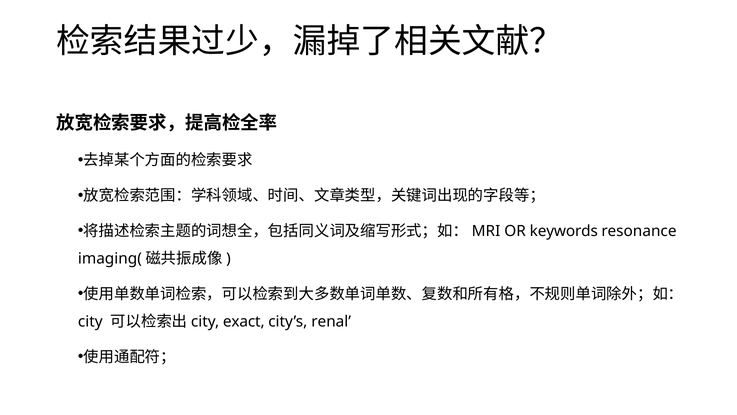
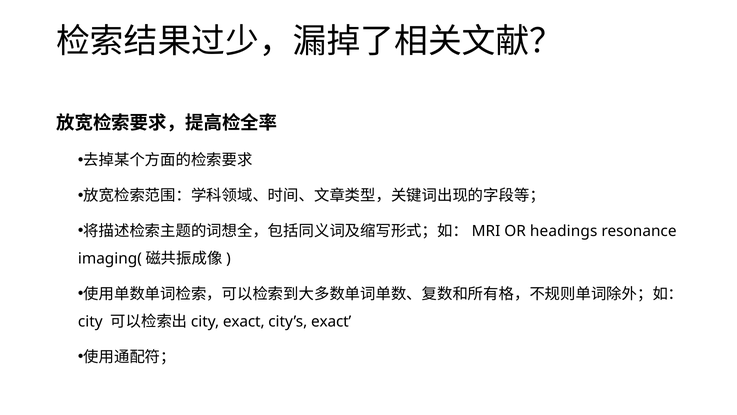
keywords: keywords -> headings
city’s renal: renal -> exact
